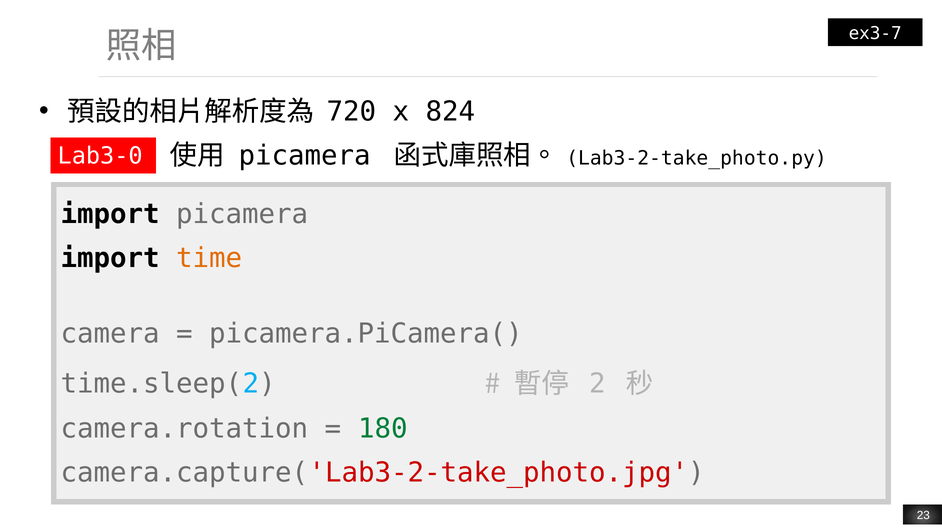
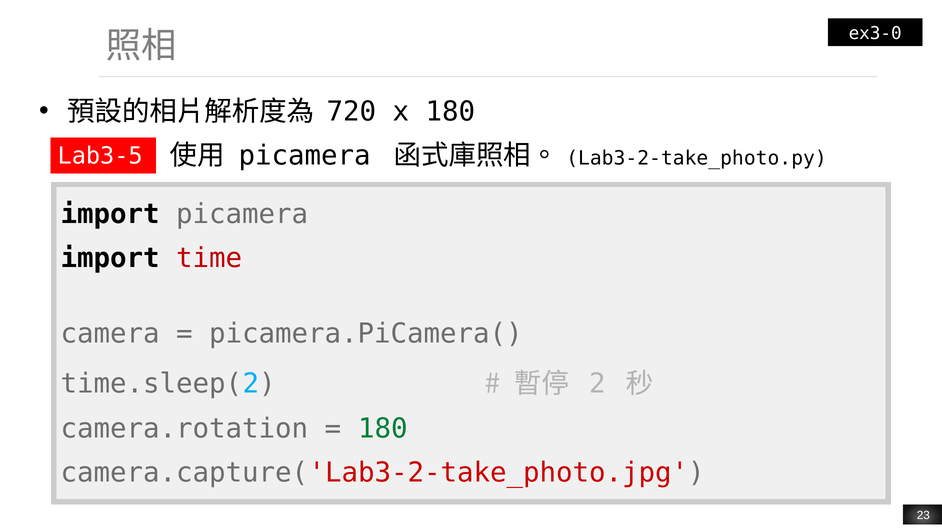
ex3-7: ex3-7 -> ex3-0
x 824: 824 -> 180
Lab3-0: Lab3-0 -> Lab3-5
time colour: orange -> red
